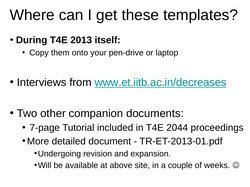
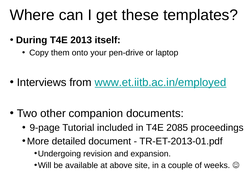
www.et.iitb.ac.in/decreases: www.et.iitb.ac.in/decreases -> www.et.iitb.ac.in/employed
7-page: 7-page -> 9-page
2044: 2044 -> 2085
